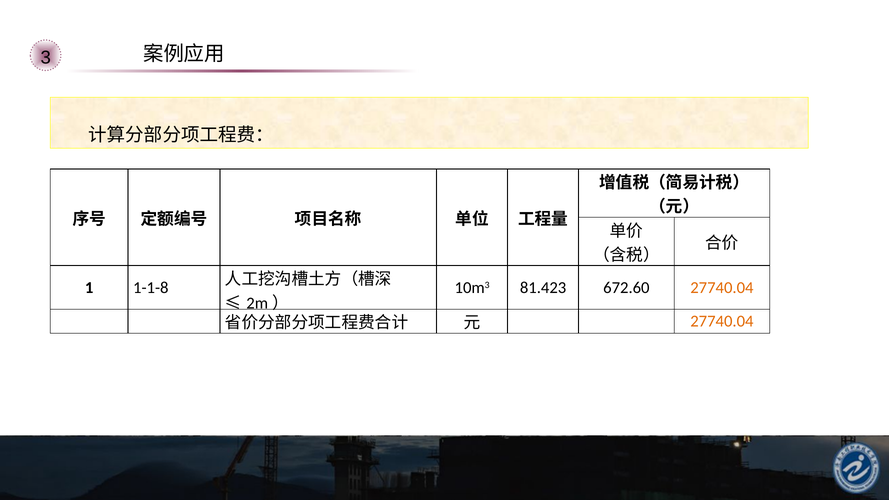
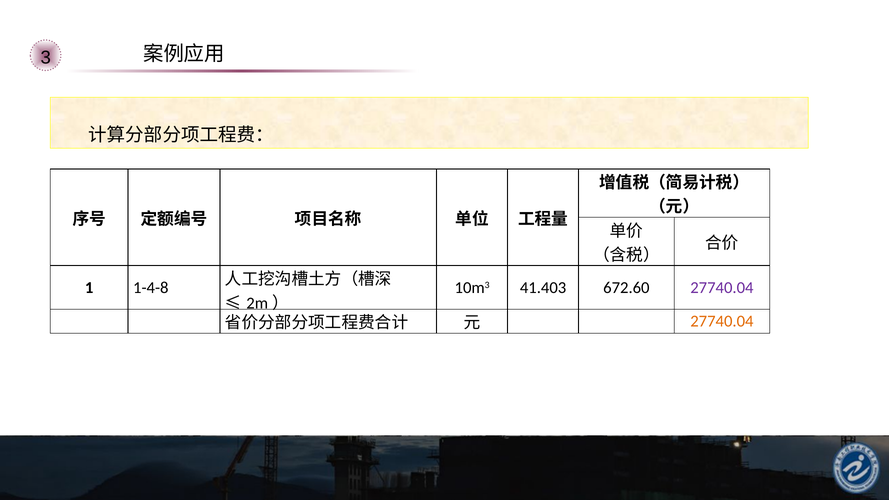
1-1-8: 1-1-8 -> 1-4-8
81.423: 81.423 -> 41.403
27740.04 at (722, 288) colour: orange -> purple
